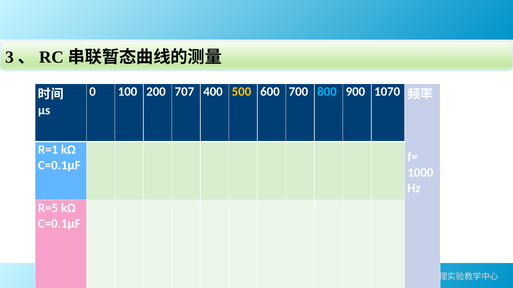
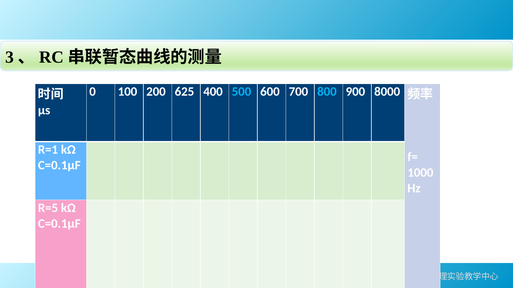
707: 707 -> 625
500 colour: yellow -> light blue
1070: 1070 -> 8000
